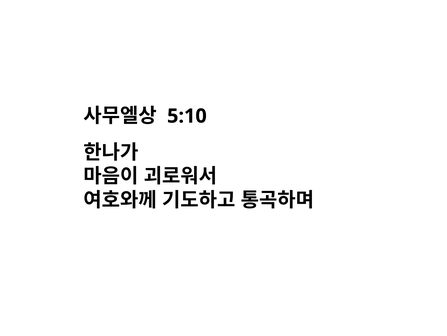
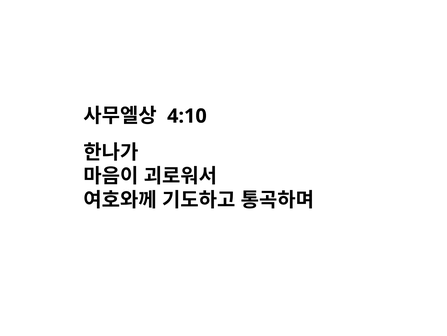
5:10: 5:10 -> 4:10
